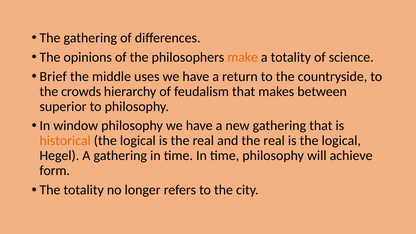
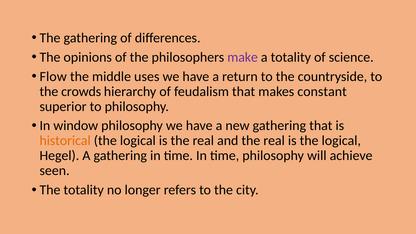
make colour: orange -> purple
Brief: Brief -> Flow
between: between -> constant
form: form -> seen
